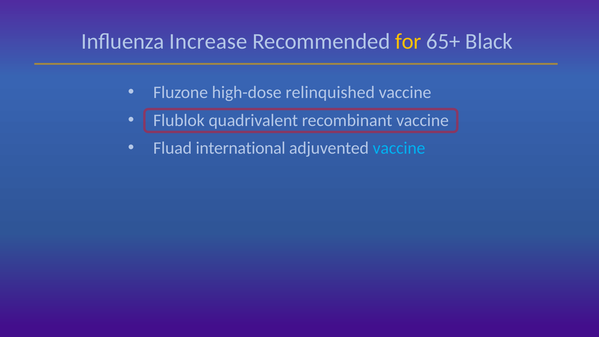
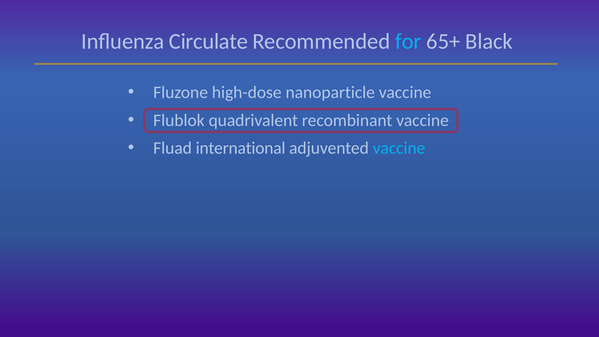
Increase: Increase -> Circulate
for colour: yellow -> light blue
relinquished: relinquished -> nanoparticle
